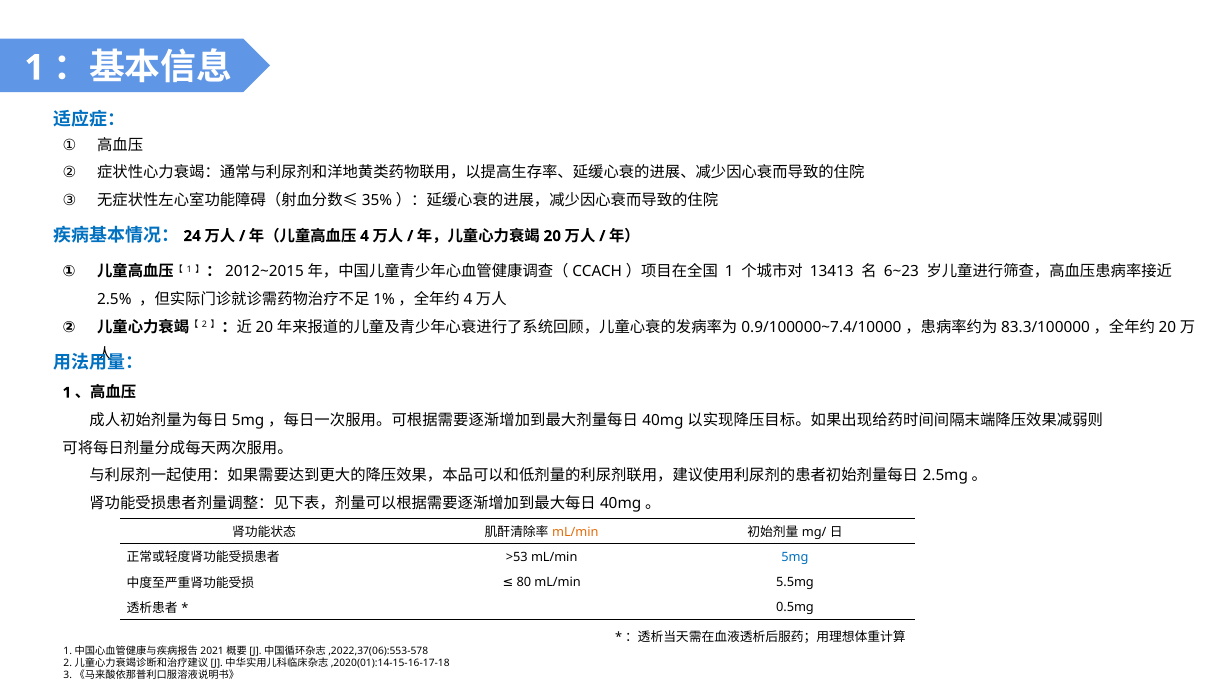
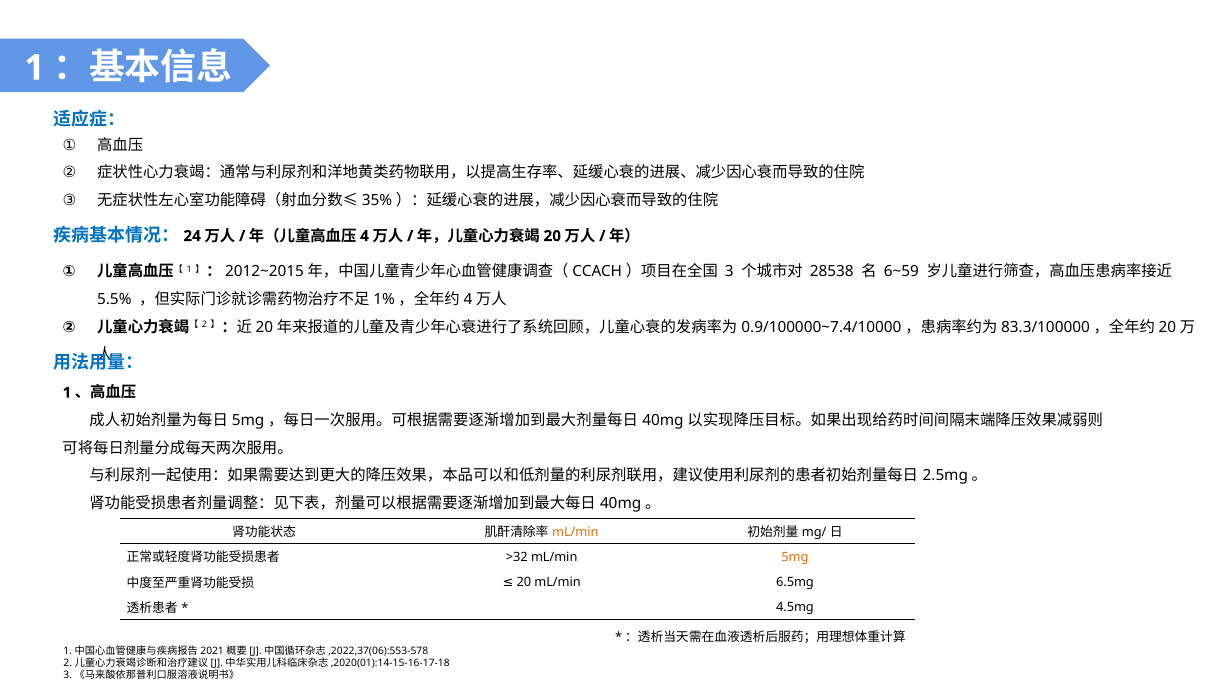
1 at (729, 272): 1 -> 3
13413: 13413 -> 28538
6~23: 6~23 -> 6~59
2.5%: 2.5% -> 5.5%
>53: >53 -> >32
5mg colour: blue -> orange
80 at (524, 583): 80 -> 20
5.5mg: 5.5mg -> 6.5mg
0.5mg: 0.5mg -> 4.5mg
